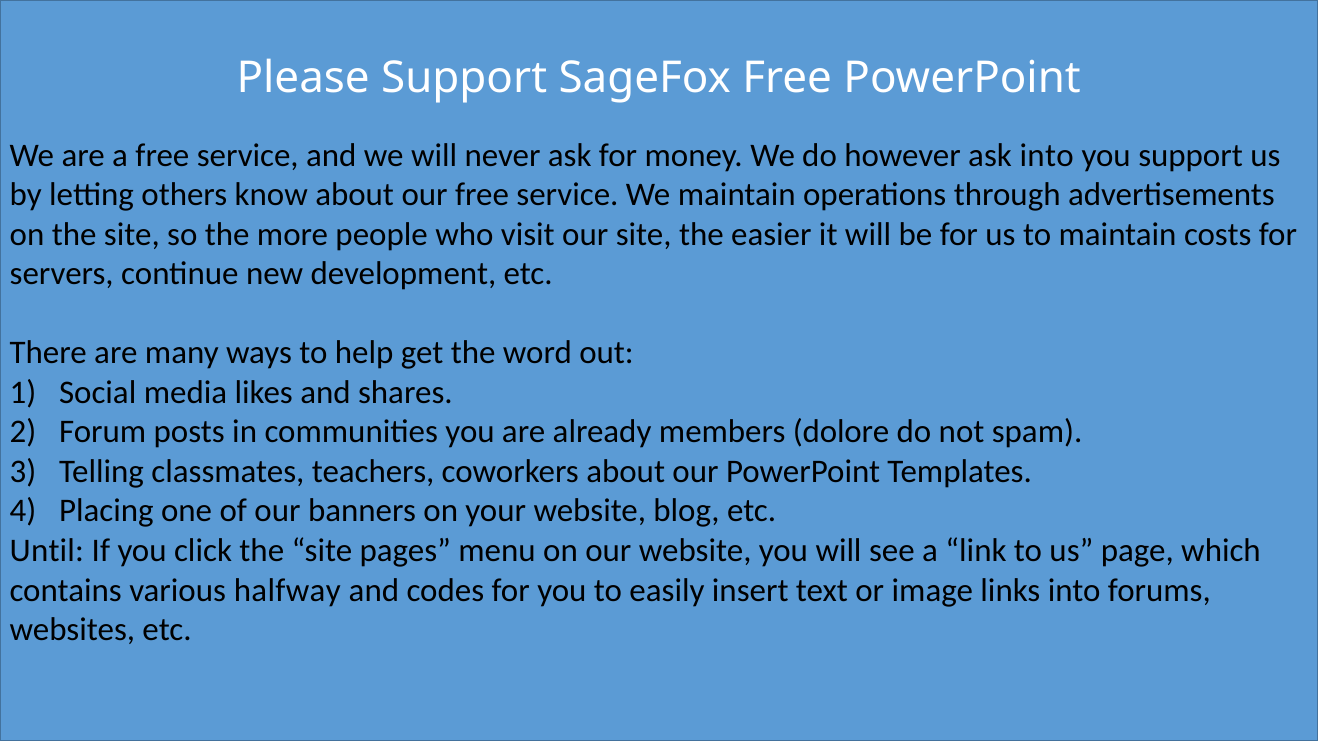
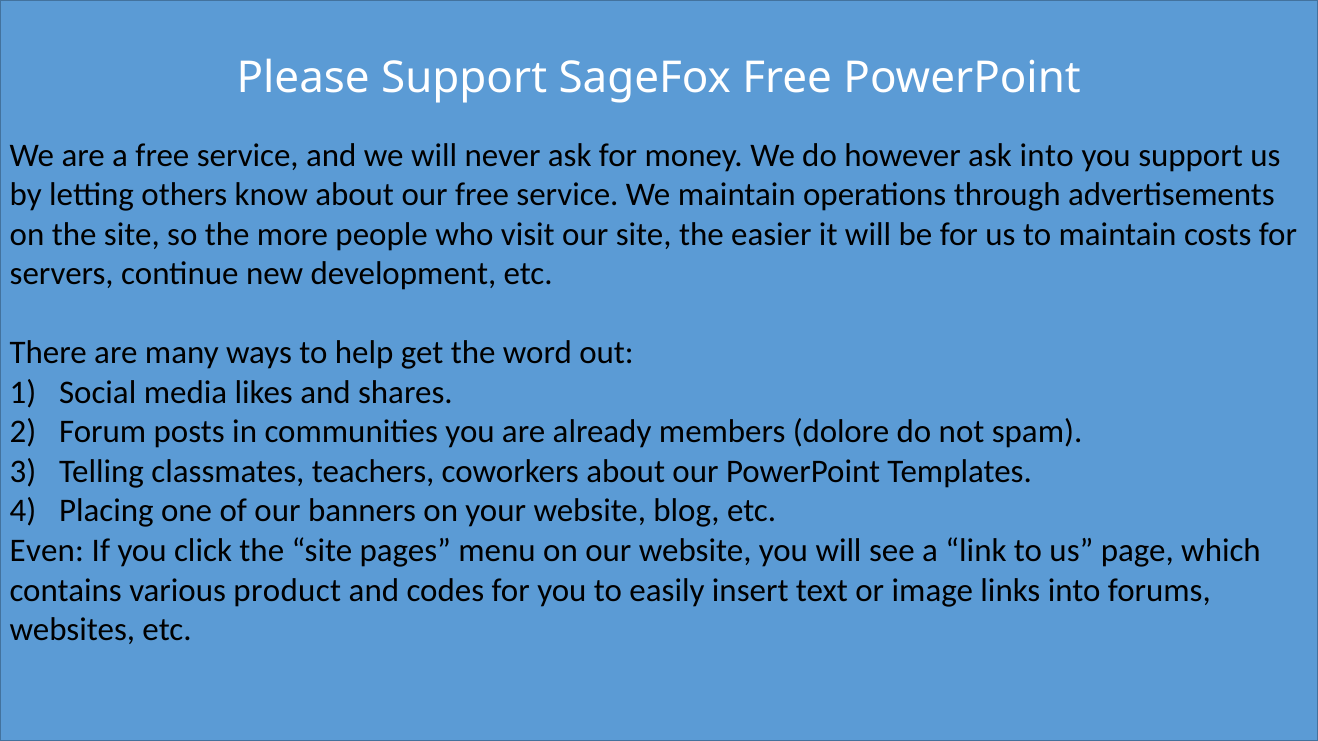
Until: Until -> Even
halfway: halfway -> product
